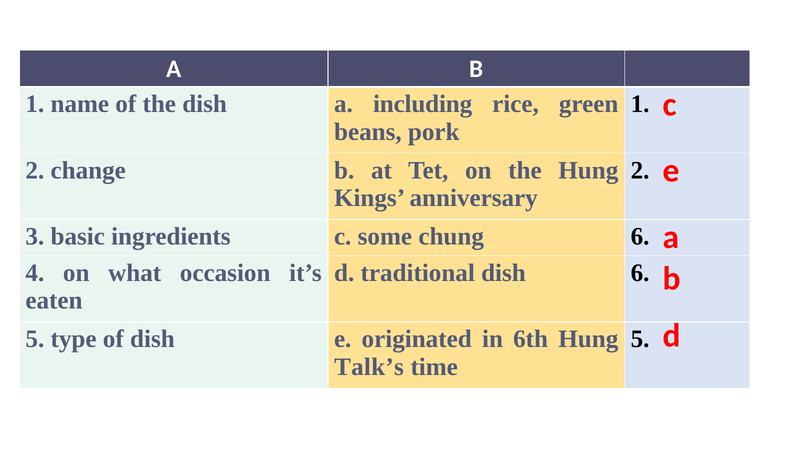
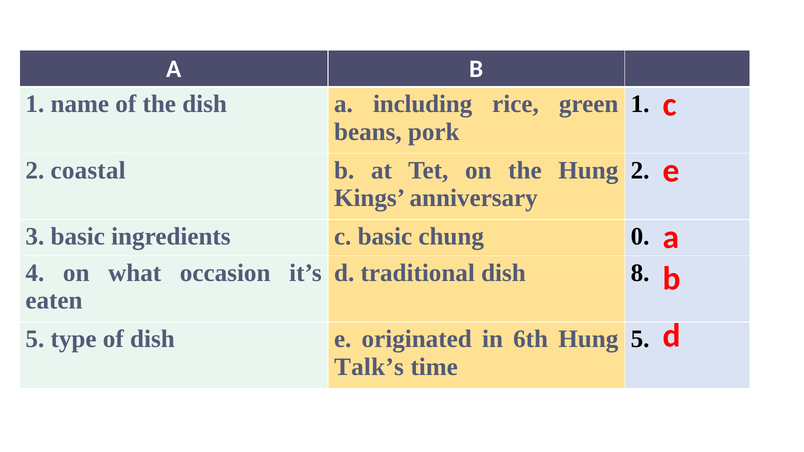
change: change -> coastal
c some: some -> basic
chung 6: 6 -> 0
dish 6: 6 -> 8
